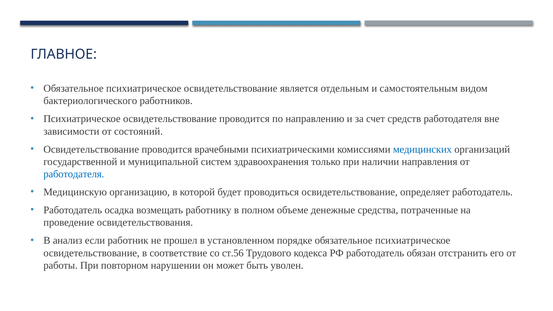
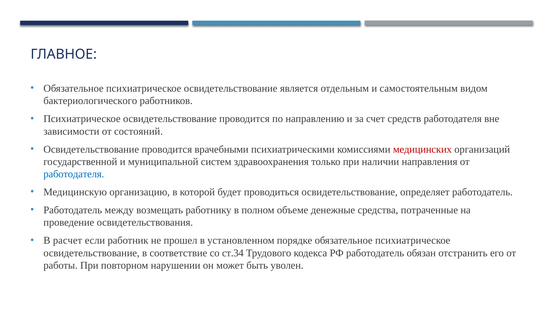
медицинских colour: blue -> red
осадка: осадка -> между
анализ: анализ -> расчет
ст.56: ст.56 -> ст.34
